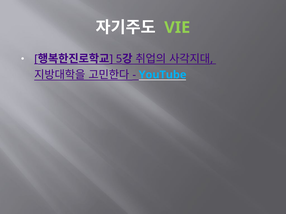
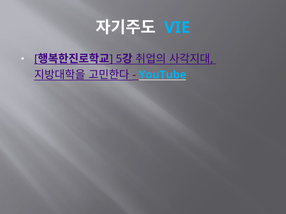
VIE colour: light green -> light blue
